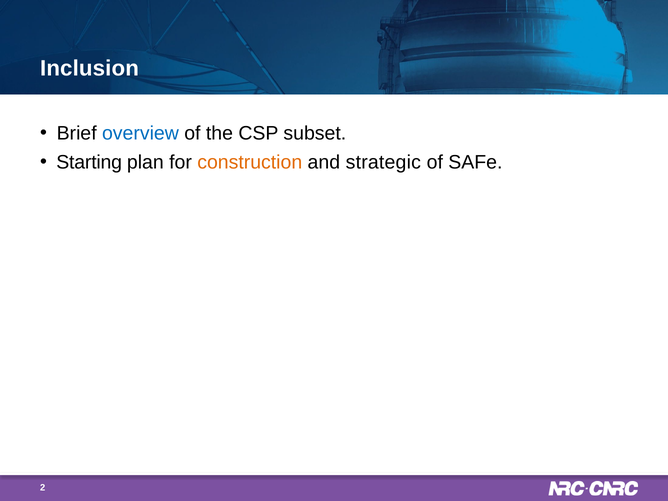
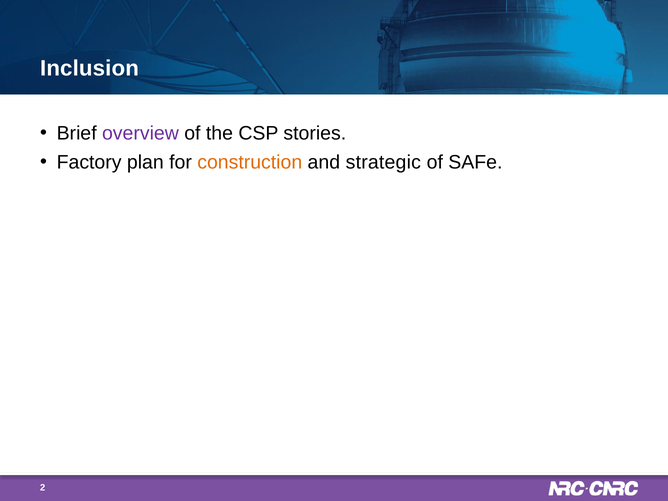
overview colour: blue -> purple
subset: subset -> stories
Starting: Starting -> Factory
